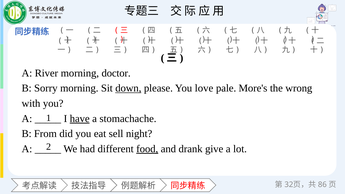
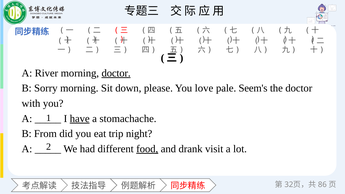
doctor at (116, 73) underline: none -> present
down underline: present -> none
More's: More's -> Seem's
the wrong: wrong -> doctor
sell: sell -> trip
give: give -> visit
